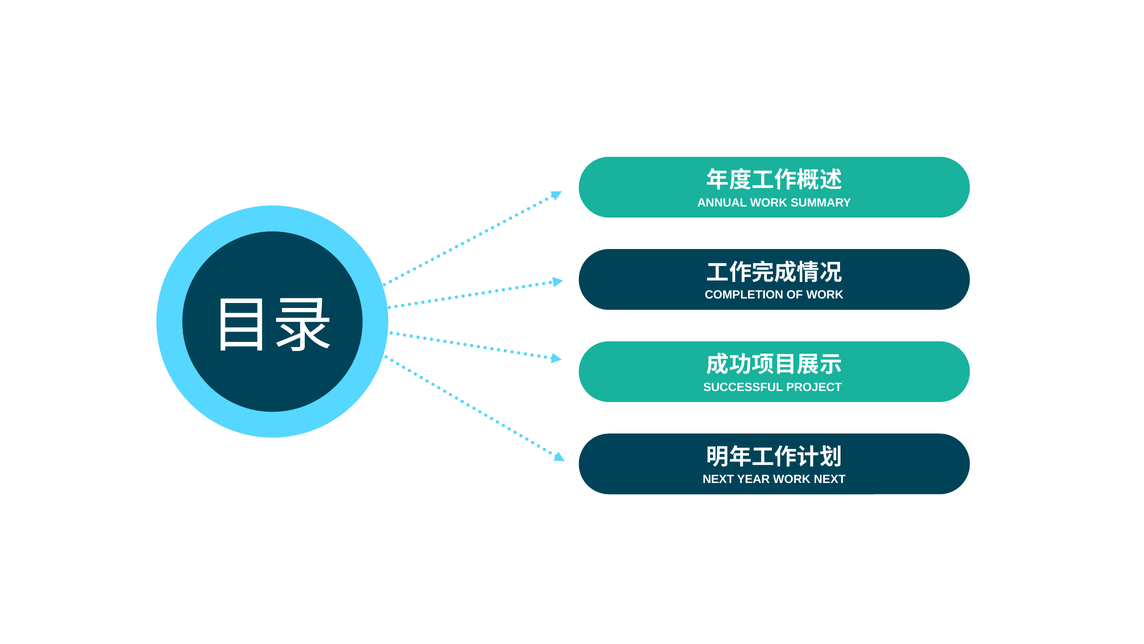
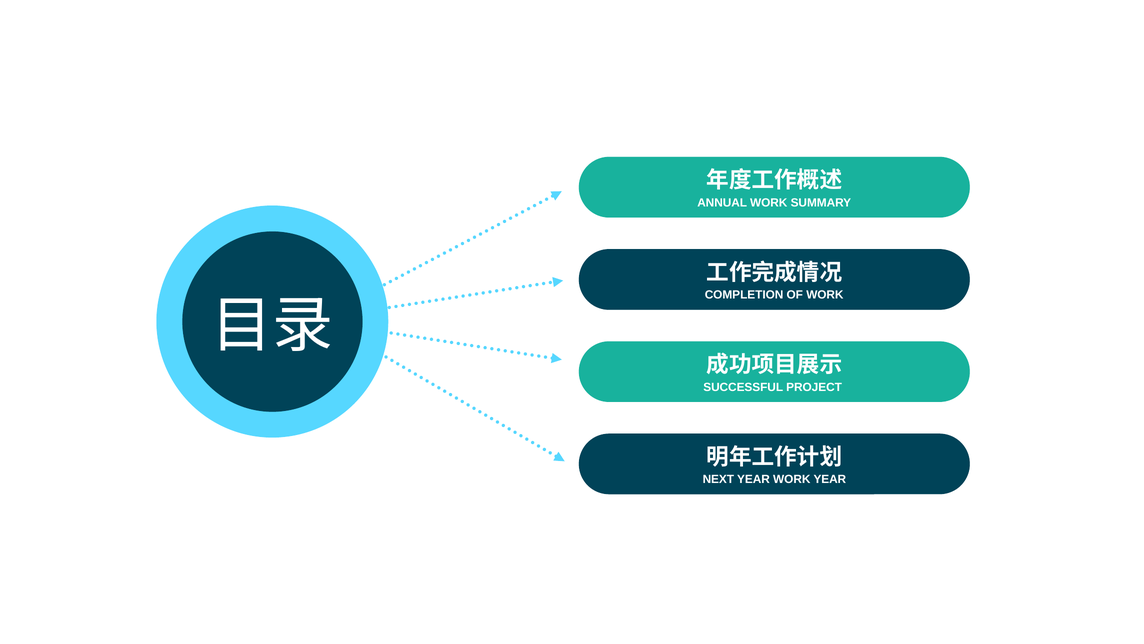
WORK NEXT: NEXT -> YEAR
